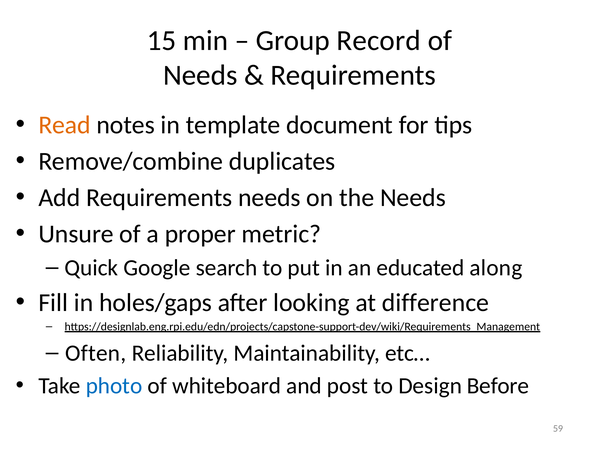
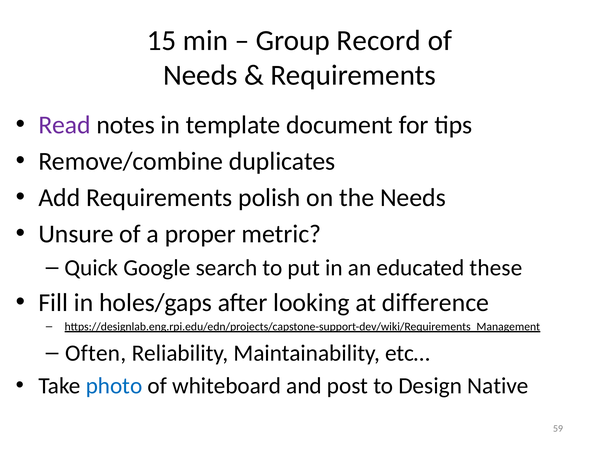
Read colour: orange -> purple
Requirements needs: needs -> polish
along: along -> these
Before: Before -> Native
